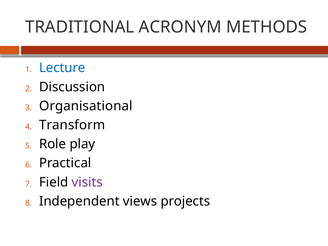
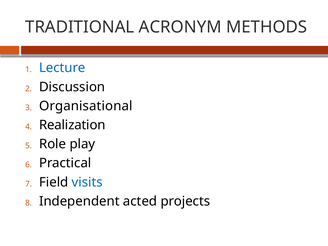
Transform: Transform -> Realization
visits colour: purple -> blue
views: views -> acted
